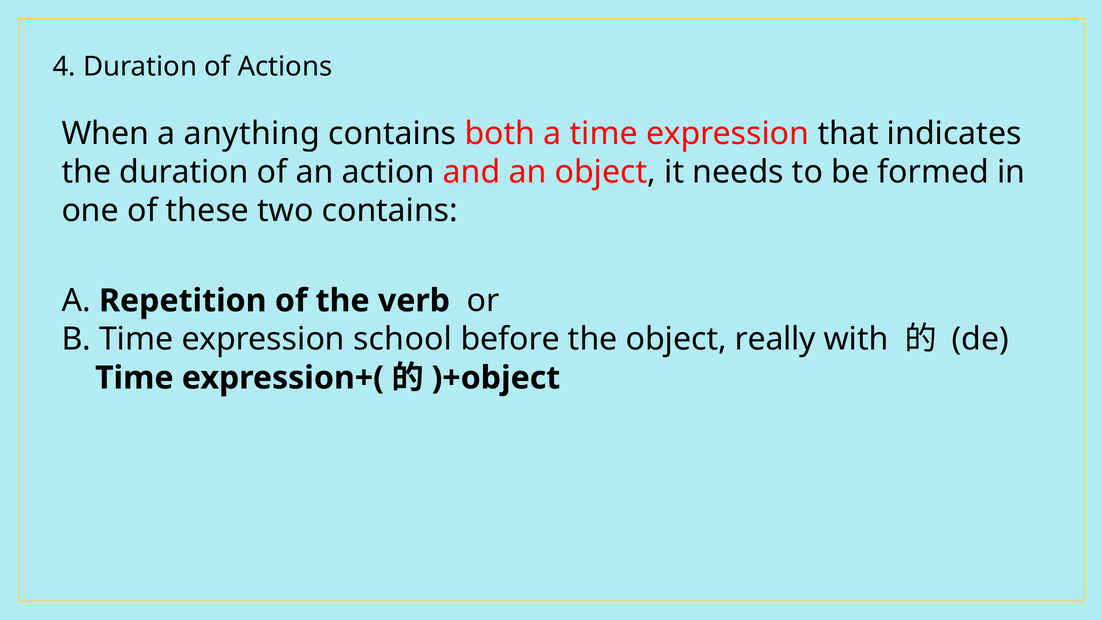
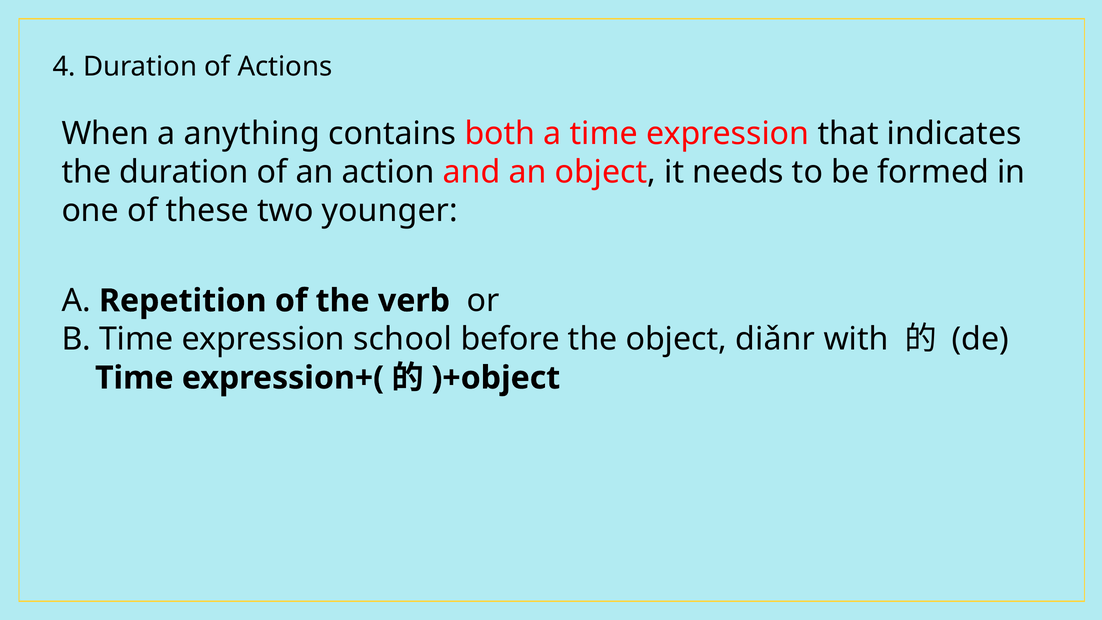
two contains: contains -> younger
really: really -> diǎnr
